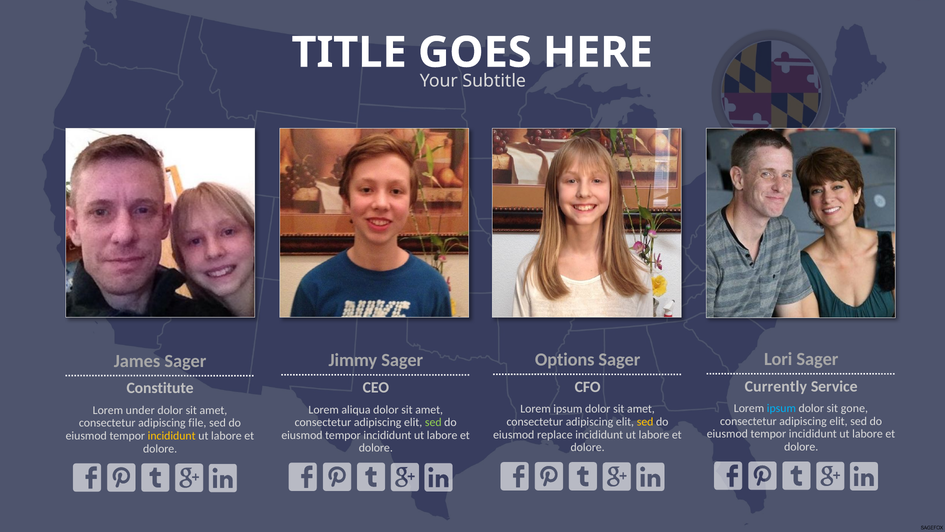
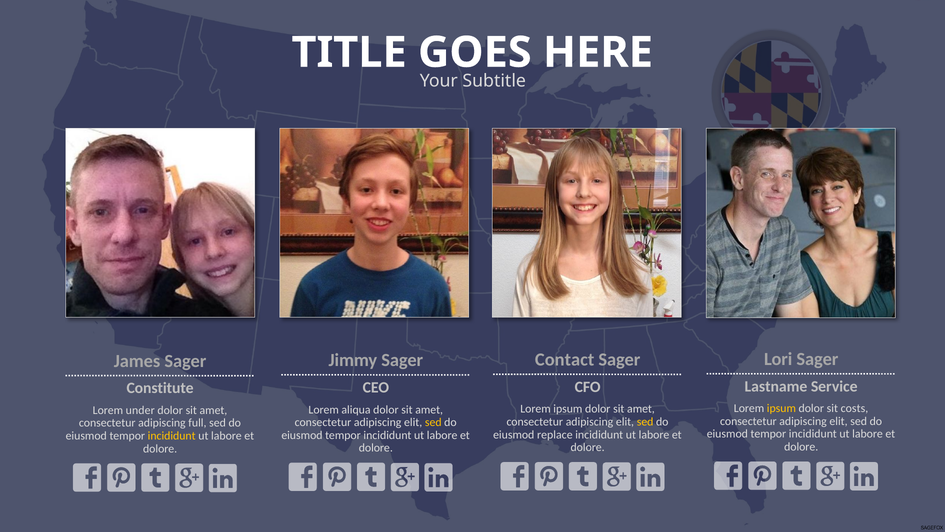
Options: Options -> Contact
Currently: Currently -> Lastname
ipsum at (781, 408) colour: light blue -> yellow
gone: gone -> costs
sed at (433, 422) colour: light green -> yellow
file: file -> full
